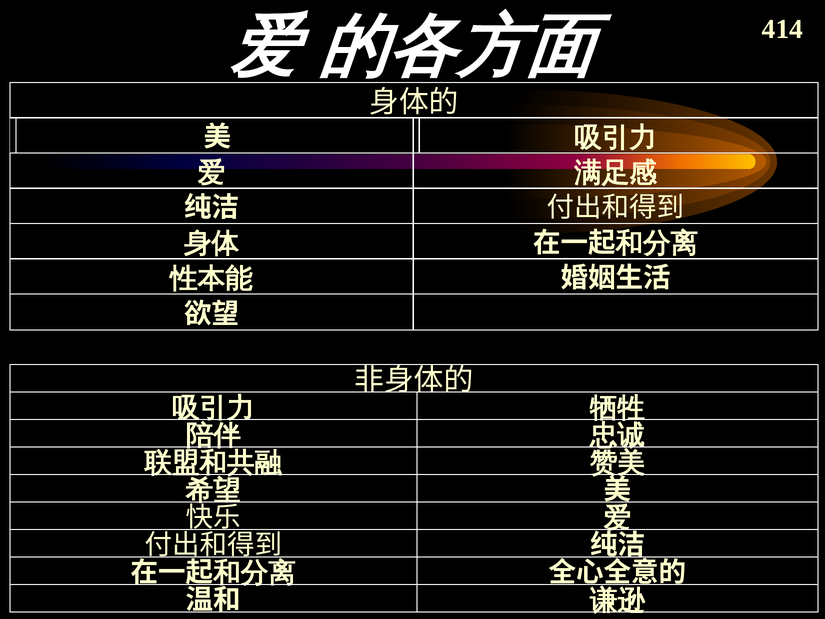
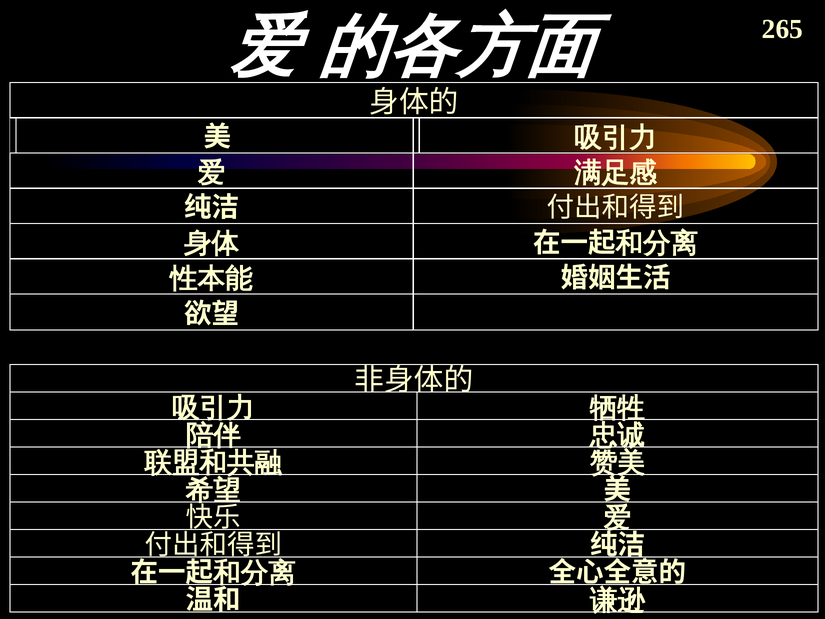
414: 414 -> 265
